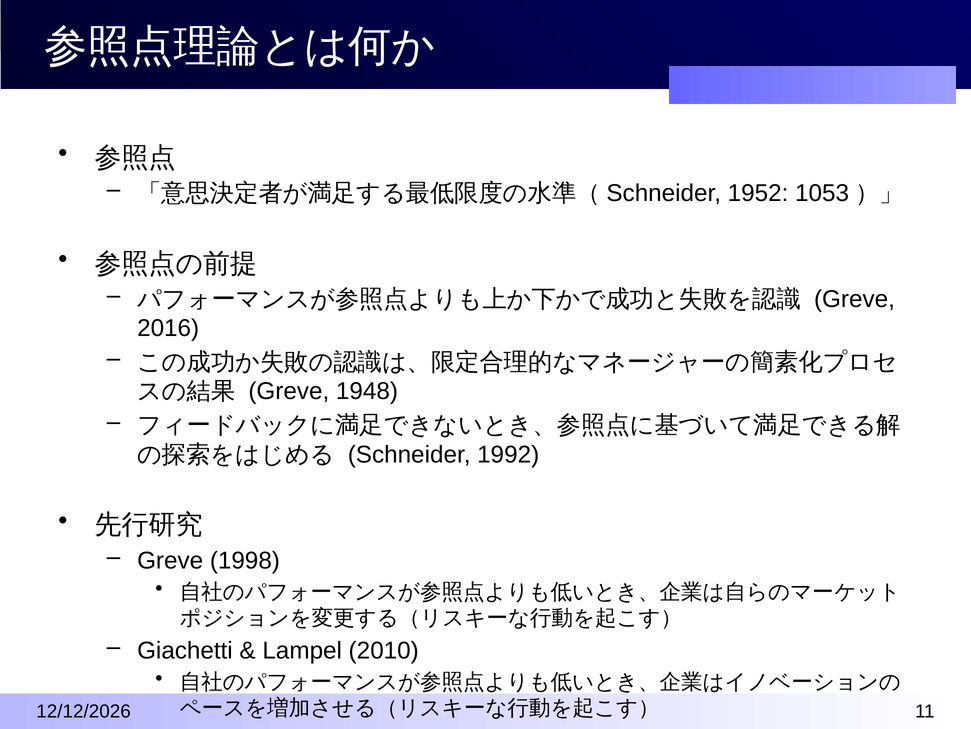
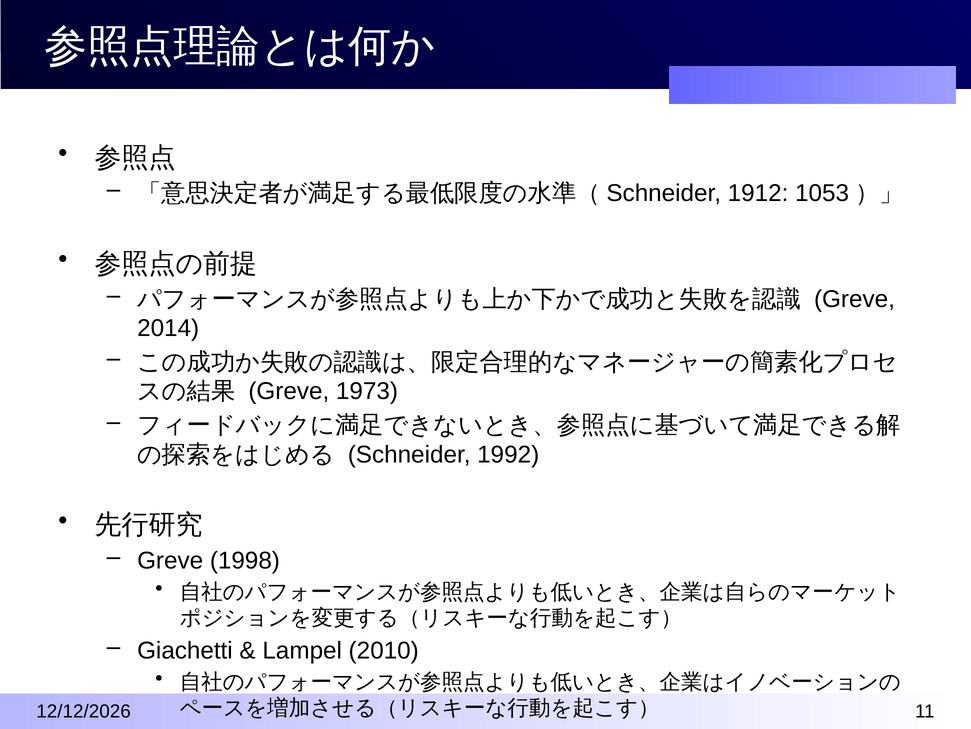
1952: 1952 -> 1912
2016: 2016 -> 2014
1948: 1948 -> 1973
